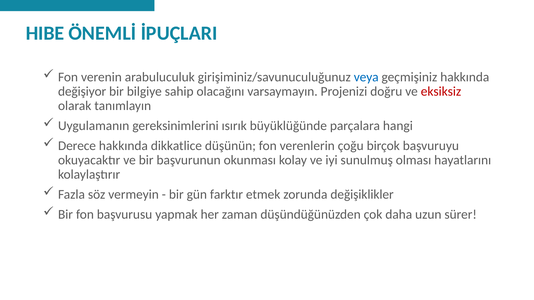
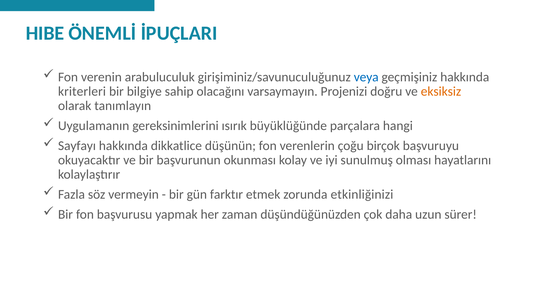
değişiyor: değişiyor -> kriterleri
eksiksiz colour: red -> orange
Derece: Derece -> Sayfayı
değişiklikler: değişiklikler -> etkinliğinizi
